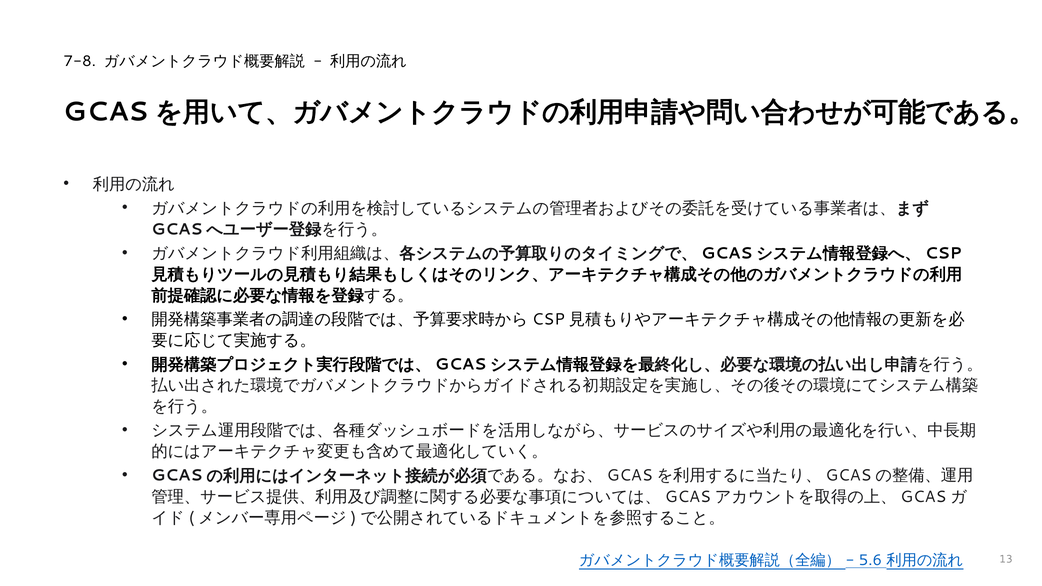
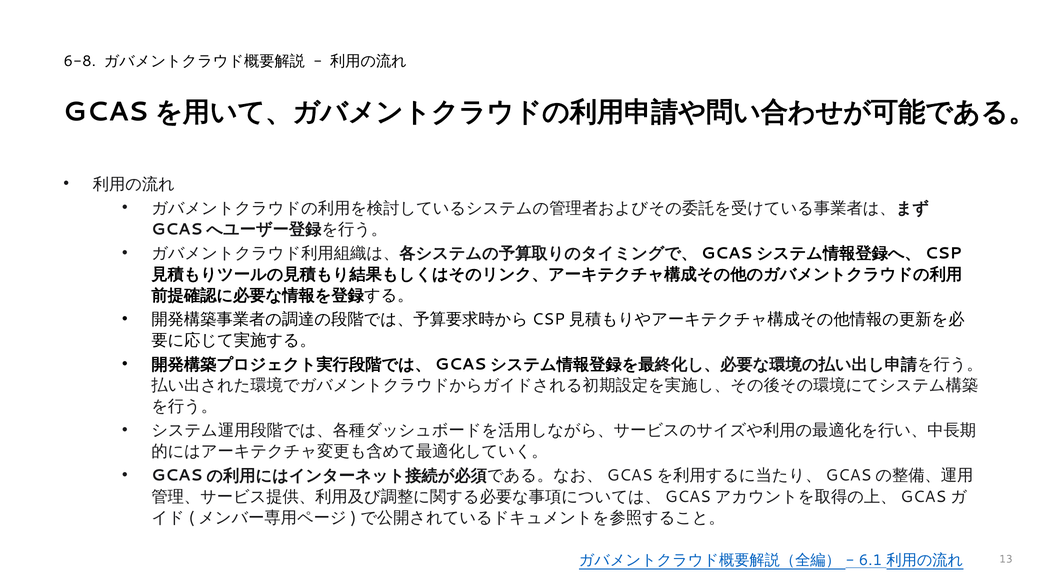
7-8: 7-8 -> 6-8
5.6: 5.6 -> 6.1
